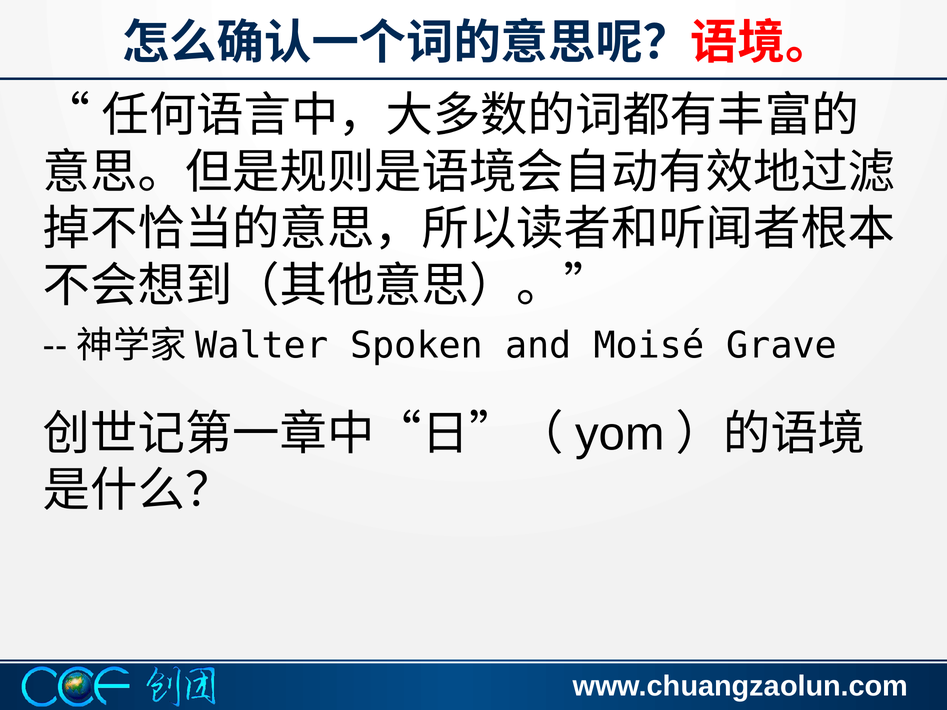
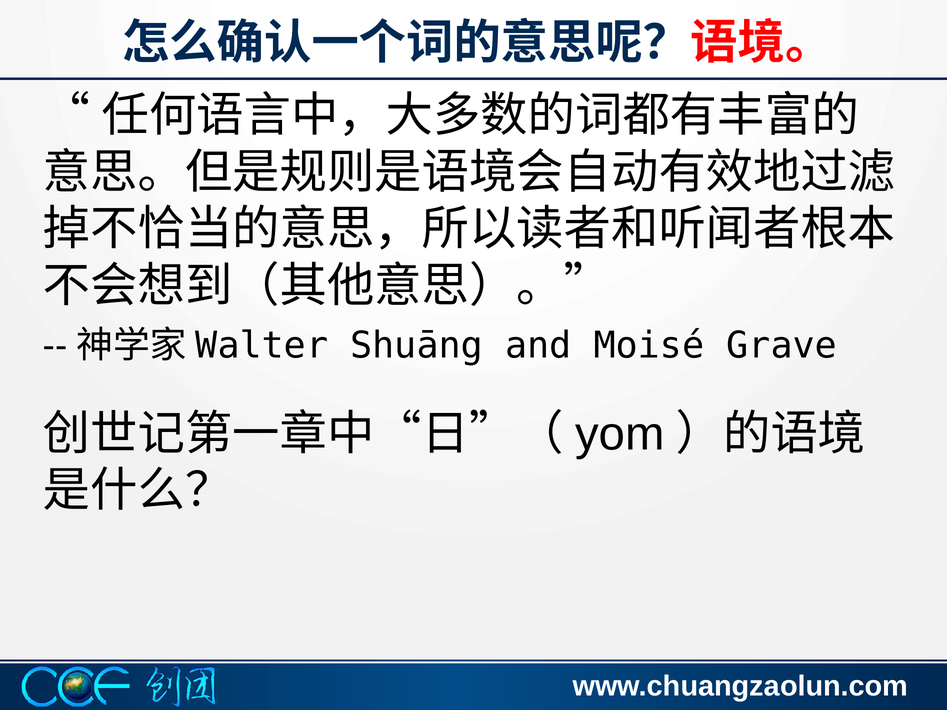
Spoken: Spoken -> Shuāng
